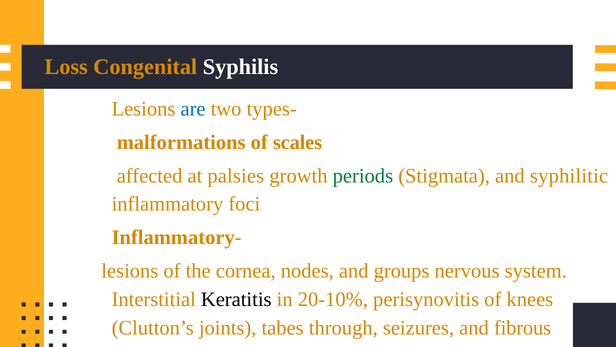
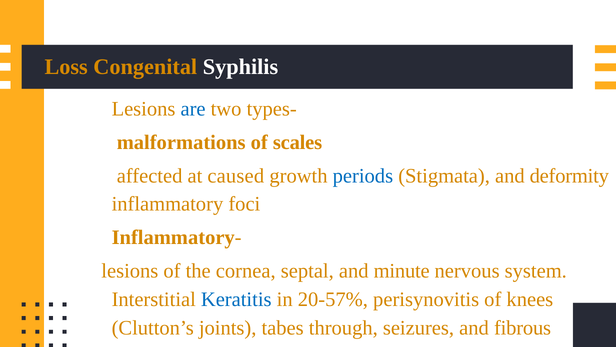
palsies: palsies -> caused
periods colour: green -> blue
syphilitic: syphilitic -> deformity
nodes: nodes -> septal
groups: groups -> minute
Keratitis colour: black -> blue
20-10%: 20-10% -> 20-57%
